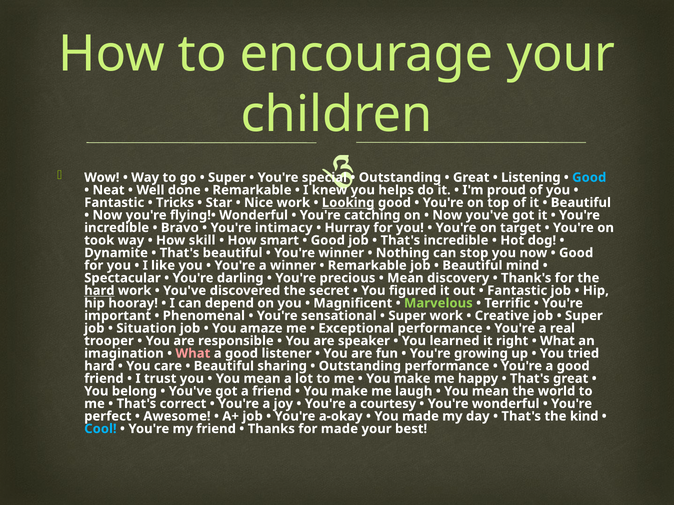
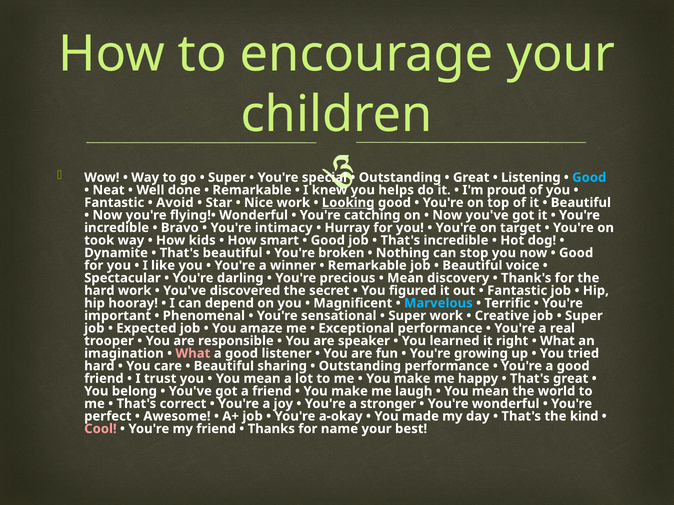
Tricks: Tricks -> Avoid
skill: skill -> kids
You're winner: winner -> broken
mind: mind -> voice
hard at (99, 291) underline: present -> none
Marvelous colour: light green -> light blue
Situation: Situation -> Expected
courtesy: courtesy -> stronger
Cool colour: light blue -> pink
for made: made -> name
